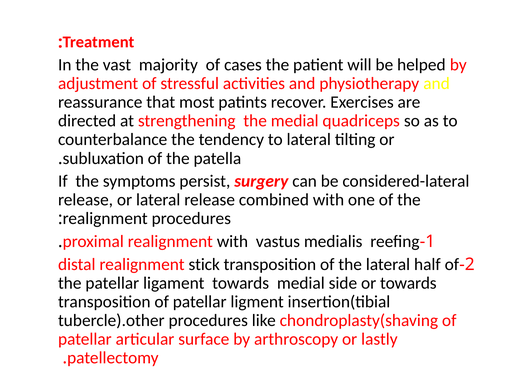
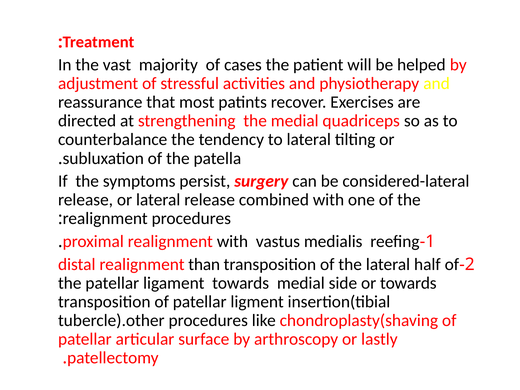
stick: stick -> than
